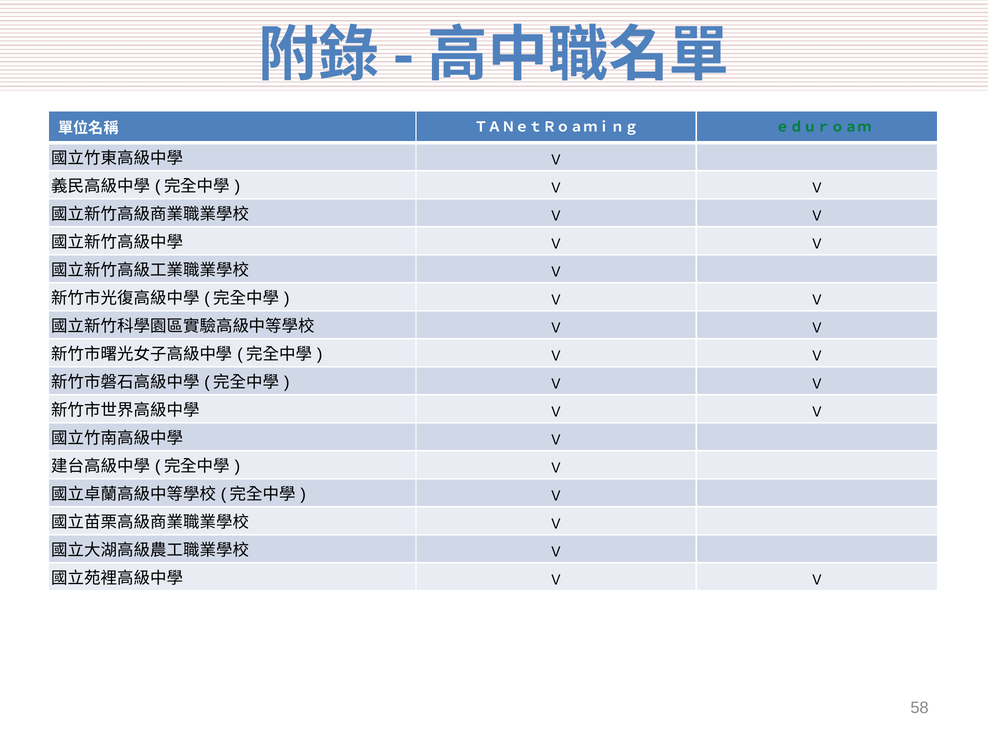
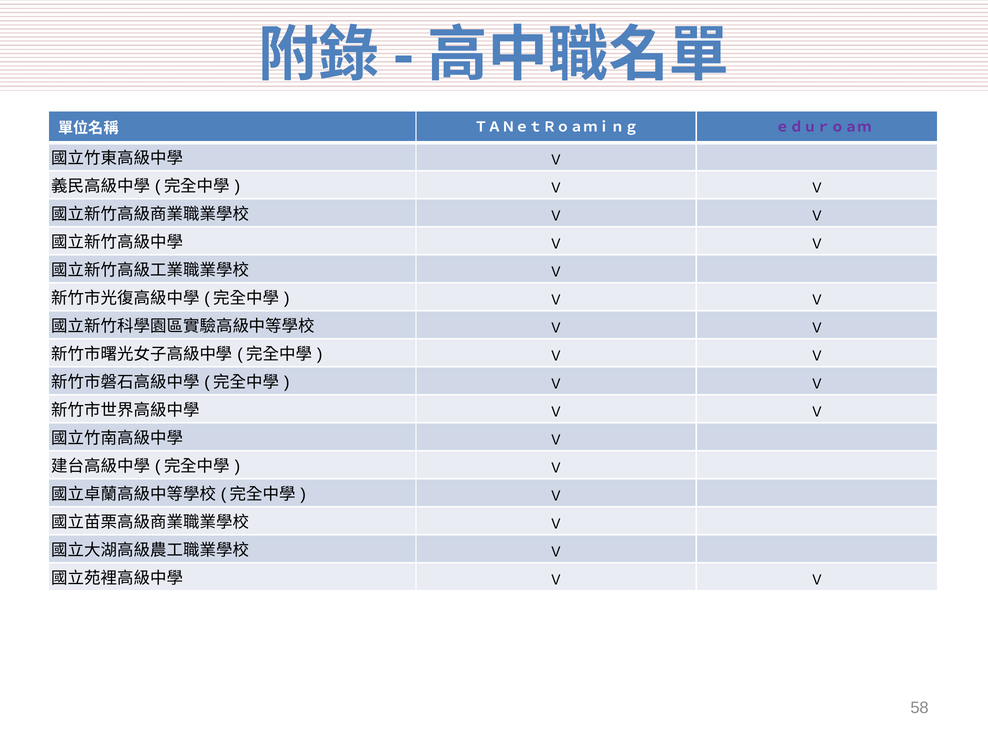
ｅｄｕｒｏａｍ colour: green -> purple
